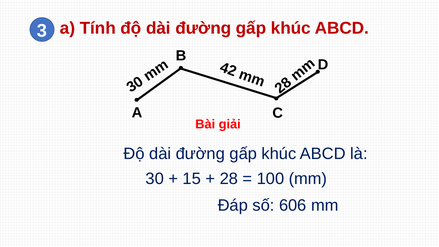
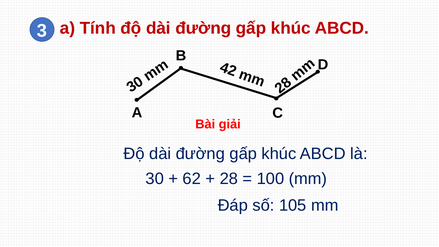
15: 15 -> 62
606: 606 -> 105
